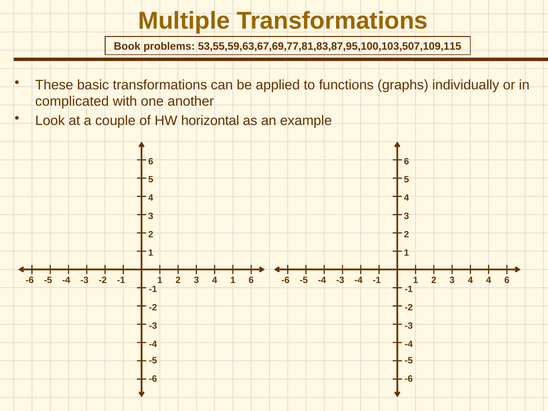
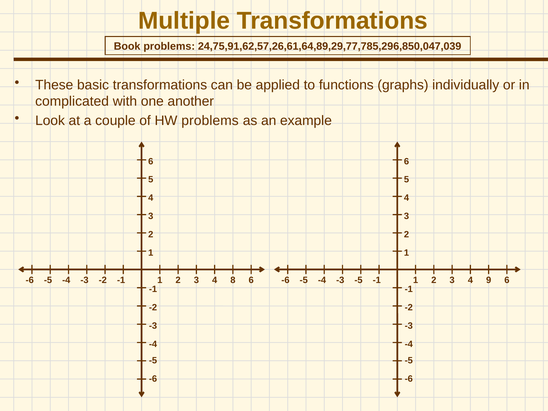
53,55,59,63,67,69,77,81,83,87,95,100,103,507,109,115: 53,55,59,63,67,69,77,81,83,87,95,100,103,507,109,115 -> 24,75,91,62,57,26,61,64,89,29,77,785,296,850,047,039
HW horizontal: horizontal -> problems
1 at (233, 280): 1 -> 8
-4 at (359, 280): -4 -> -5
-4 4: 4 -> 9
